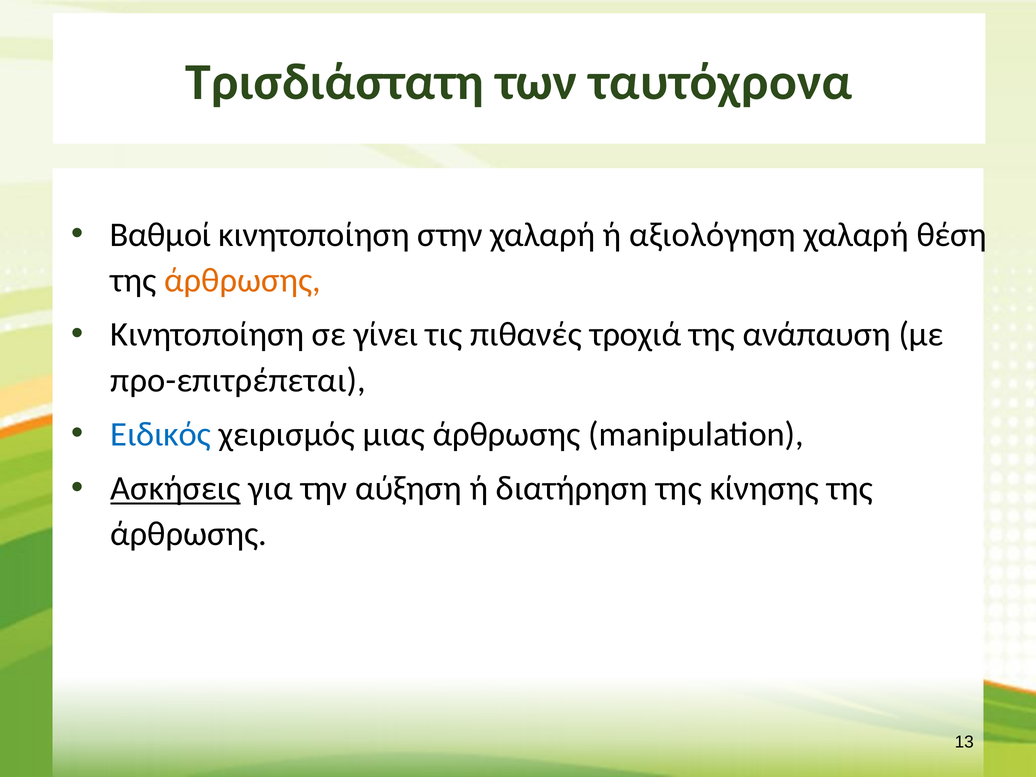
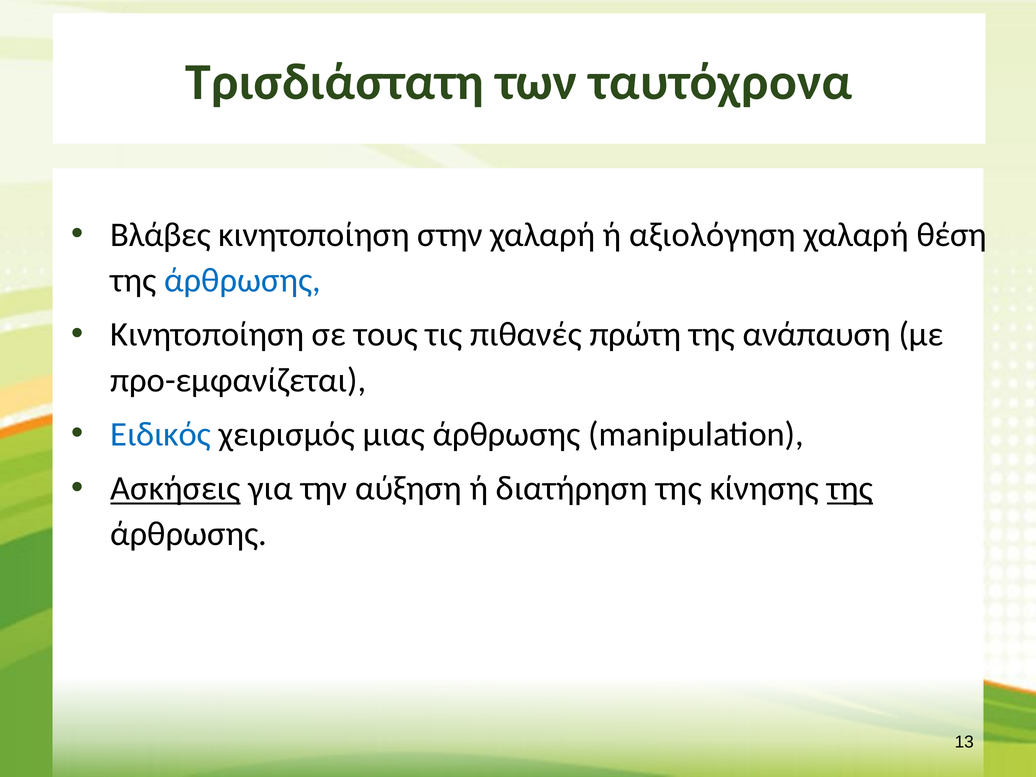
Βαθμοί: Βαθμοί -> Βλάβες
άρθρωσης at (243, 280) colour: orange -> blue
γίνει: γίνει -> τους
τροχιά: τροχιά -> πρώτη
προ-επιτρέπεται: προ-επιτρέπεται -> προ-εμφανίζεται
της at (850, 489) underline: none -> present
